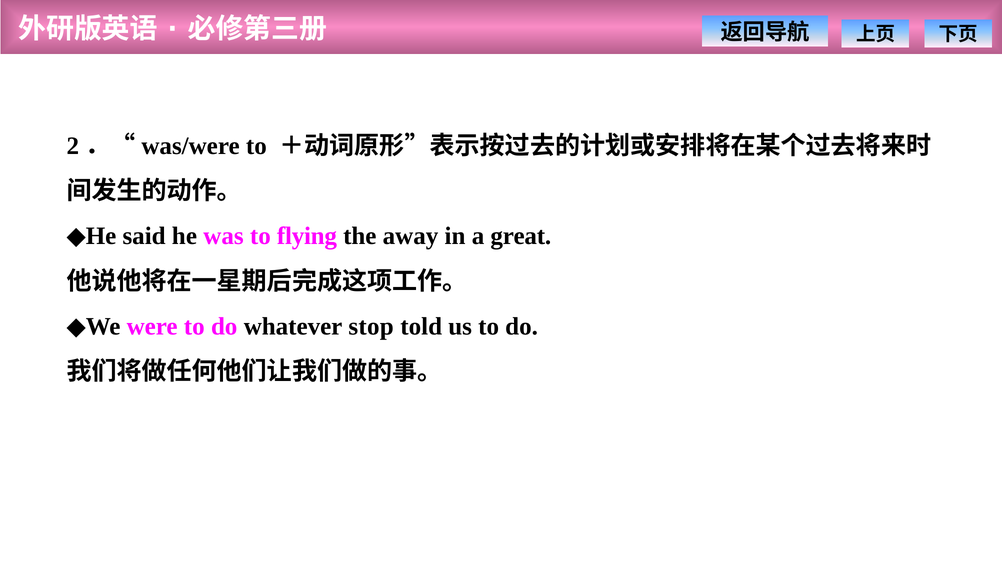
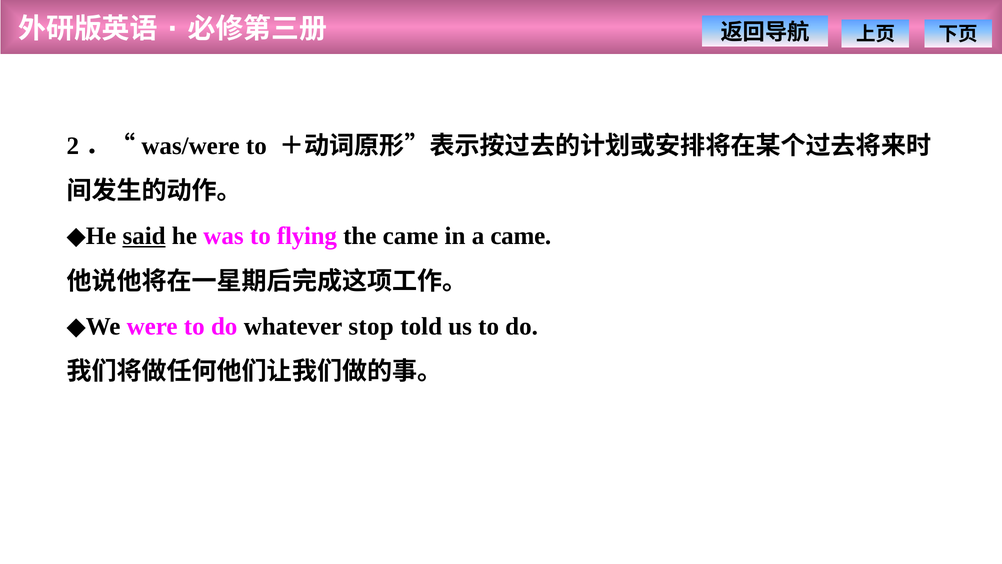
said underline: none -> present
the away: away -> came
a great: great -> came
